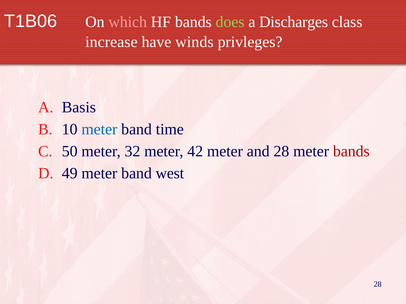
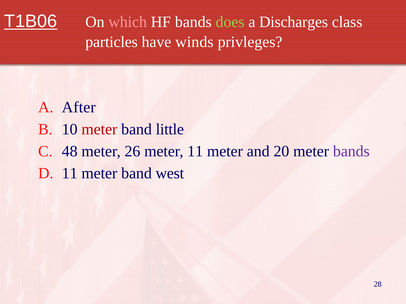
T1B06 underline: none -> present
increase: increase -> particles
Basis: Basis -> After
meter at (99, 129) colour: blue -> red
time: time -> little
50: 50 -> 48
32: 32 -> 26
meter 42: 42 -> 11
and 28: 28 -> 20
bands at (351, 152) colour: red -> purple
49 at (70, 174): 49 -> 11
